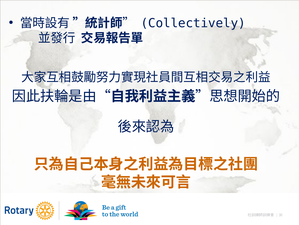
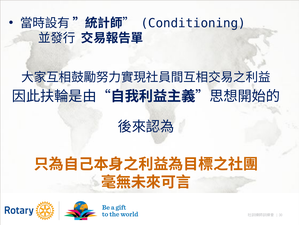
Collectively: Collectively -> Conditioning
